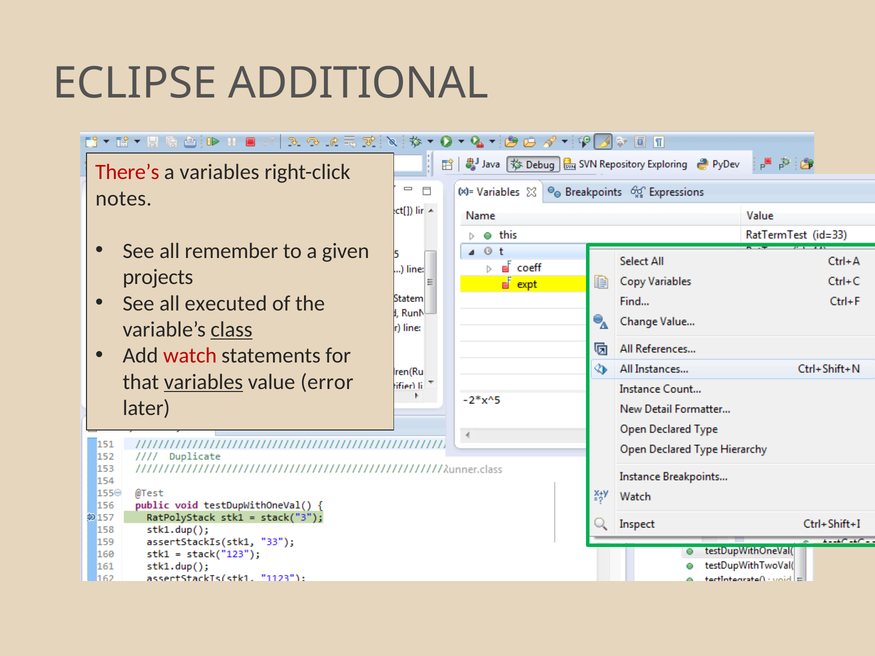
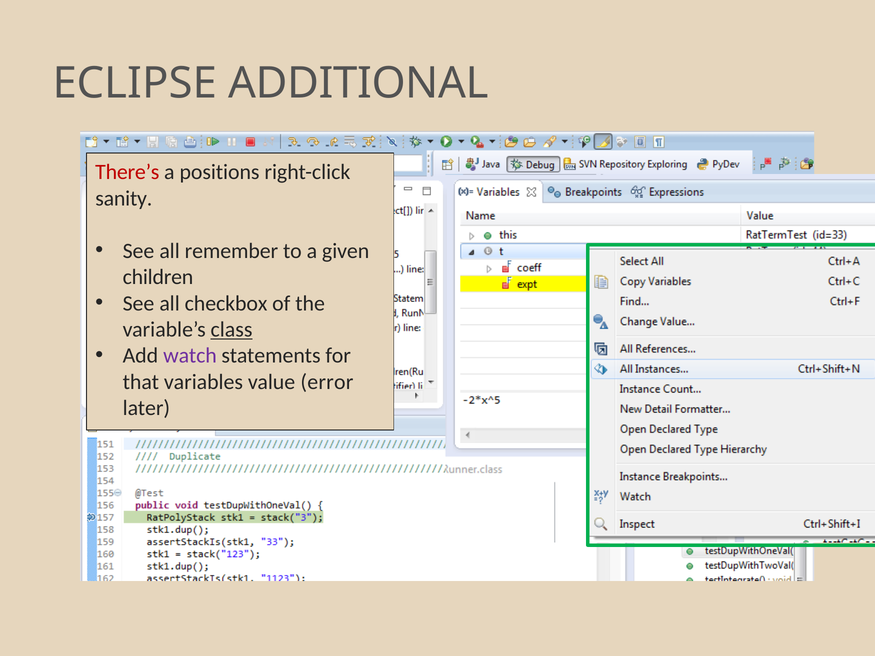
a variables: variables -> positions
notes: notes -> sanity
projects: projects -> children
executed: executed -> checkbox
watch colour: red -> purple
variables at (203, 382) underline: present -> none
